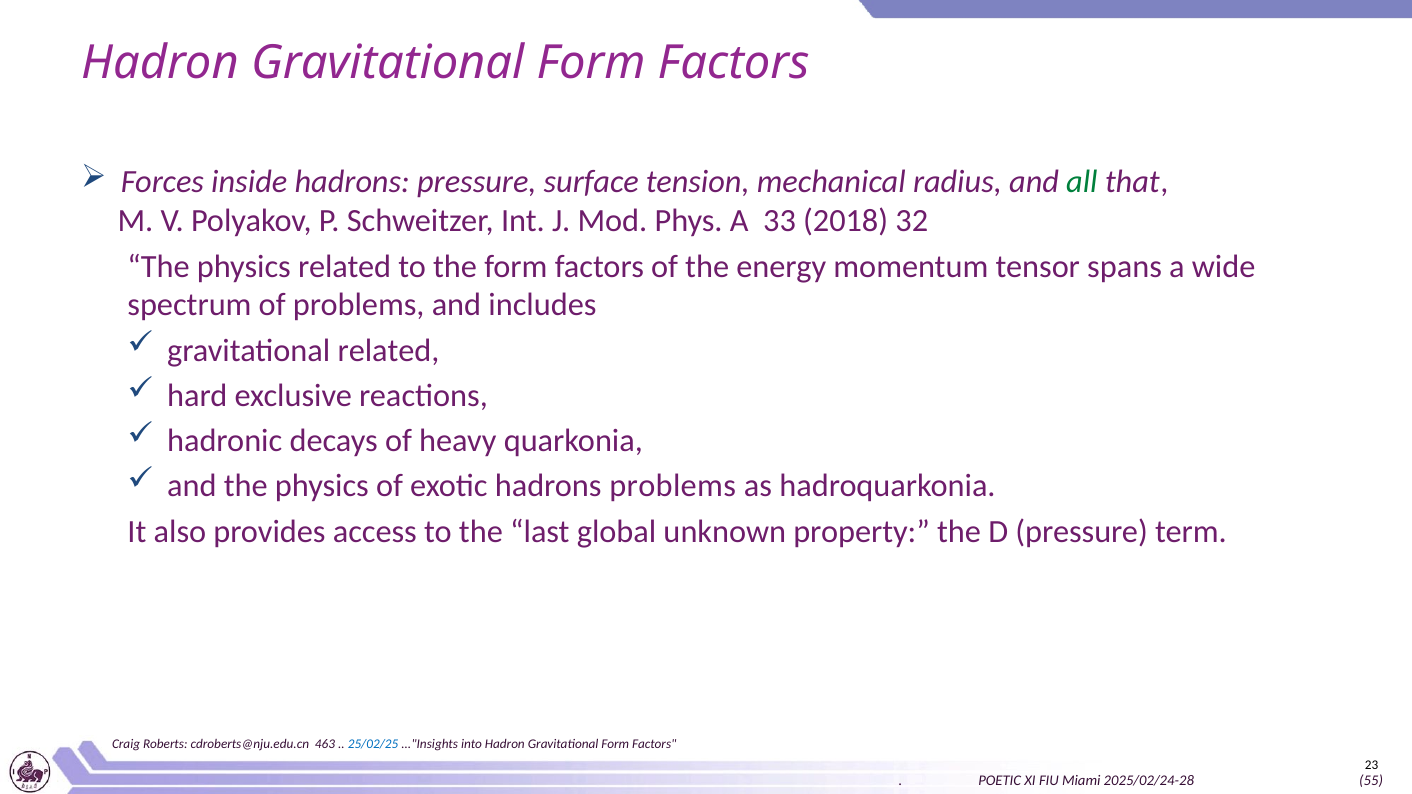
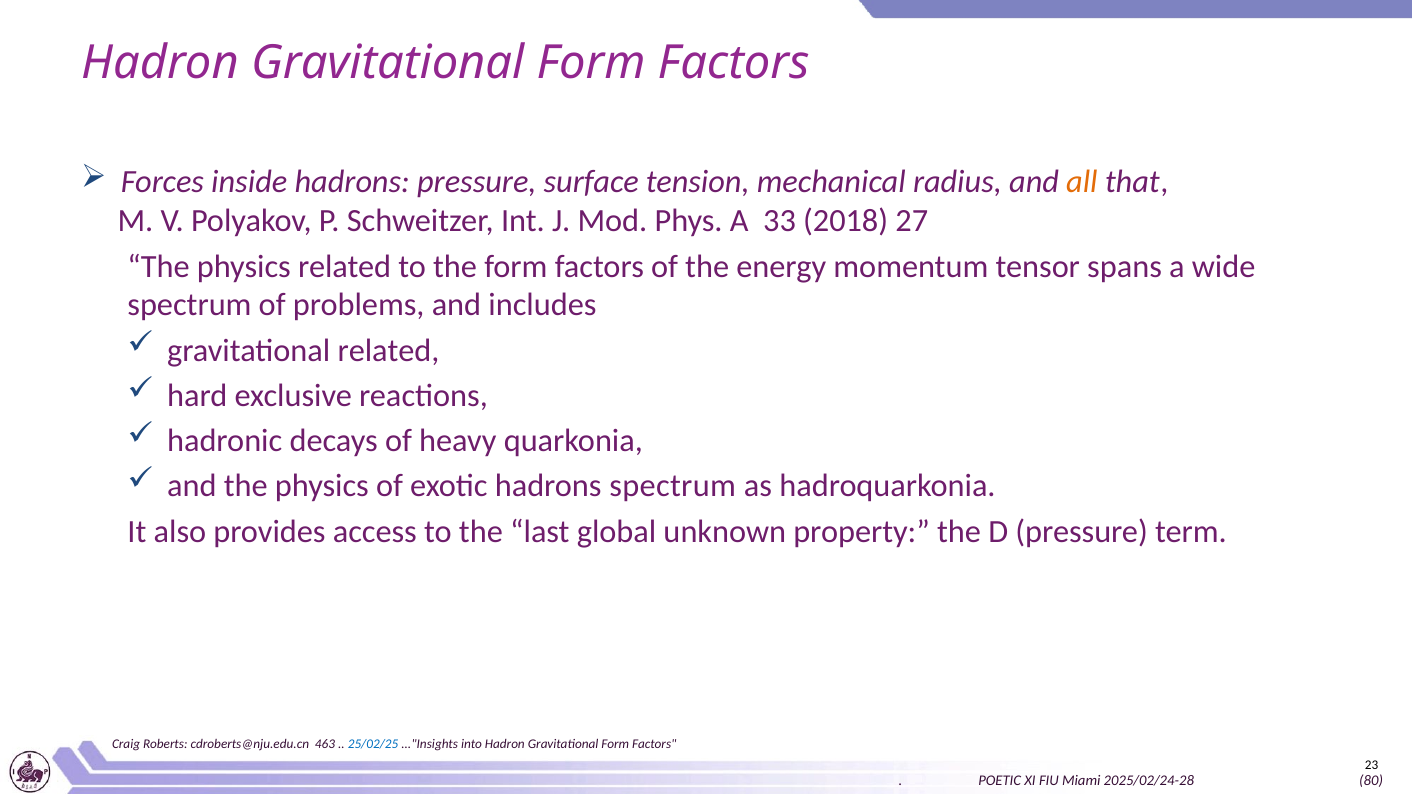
all colour: green -> orange
32: 32 -> 27
hadrons problems: problems -> spectrum
55: 55 -> 80
